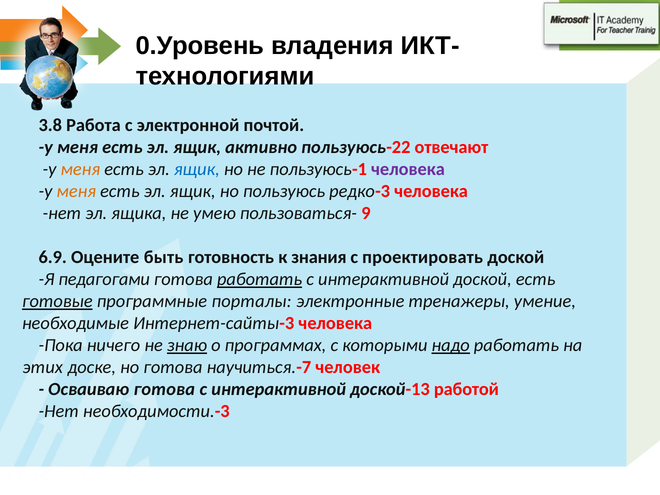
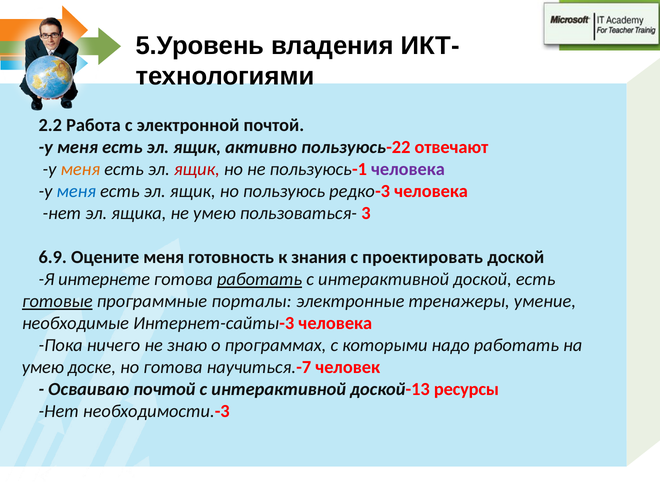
0.Уровень: 0.Уровень -> 5.Уровень
3.8: 3.8 -> 2.2
ящик at (197, 169) colour: blue -> red
меня at (76, 191) colour: orange -> blue
9: 9 -> 3
Оцените быть: быть -> меня
педагогами: педагогами -> интернете
знаю underline: present -> none
надо underline: present -> none
этих at (43, 367): этих -> умею
Осваиваю готова: готова -> почтой
работой: работой -> ресурсы
